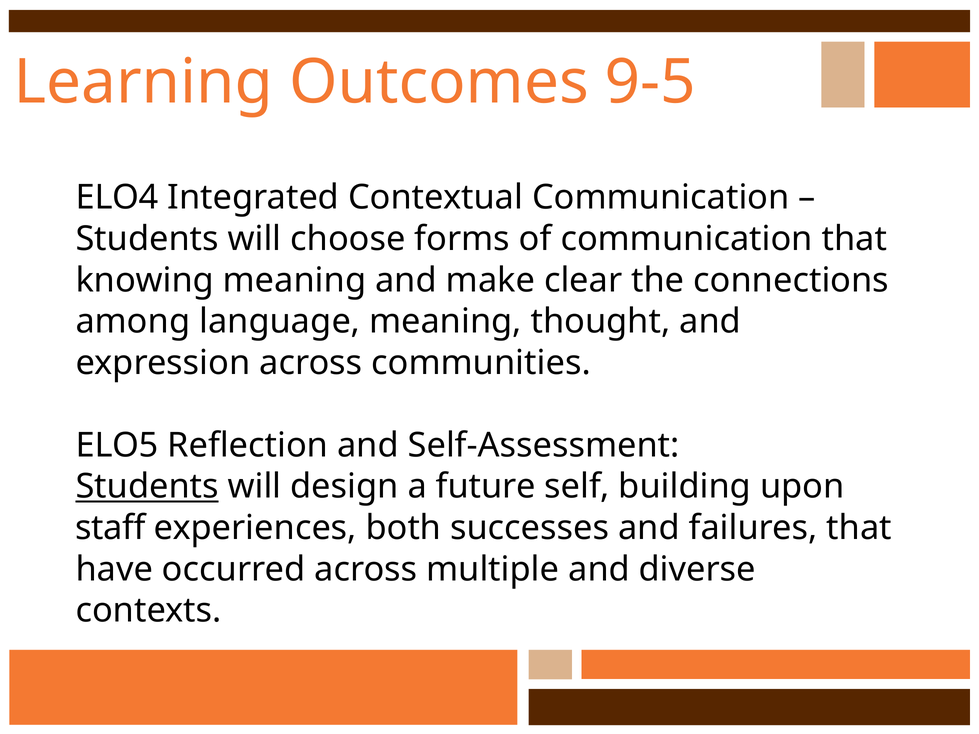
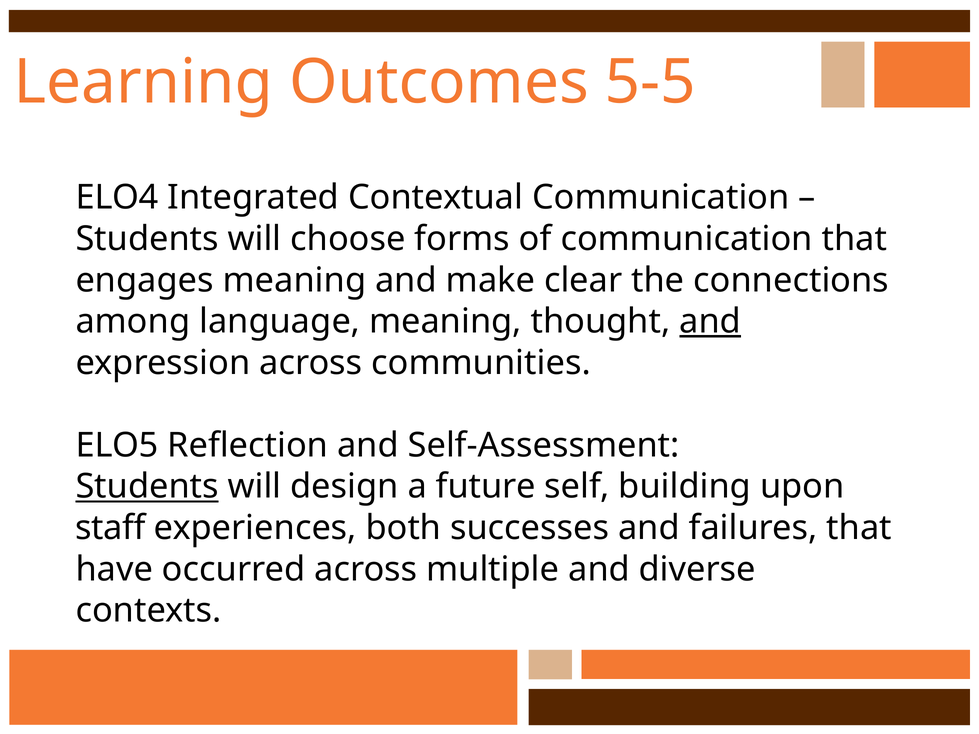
9-5: 9-5 -> 5-5
knowing: knowing -> engages
and at (710, 322) underline: none -> present
